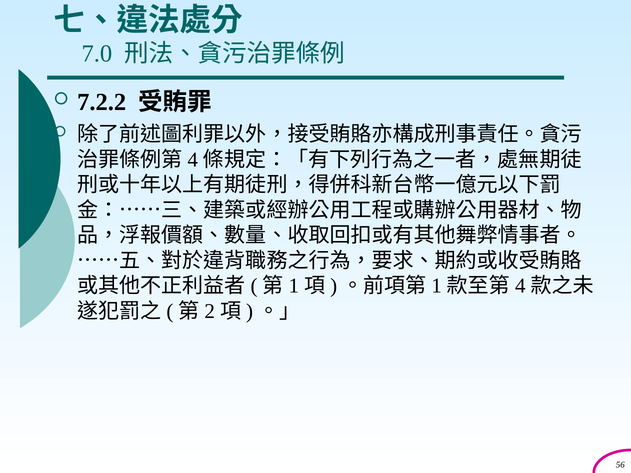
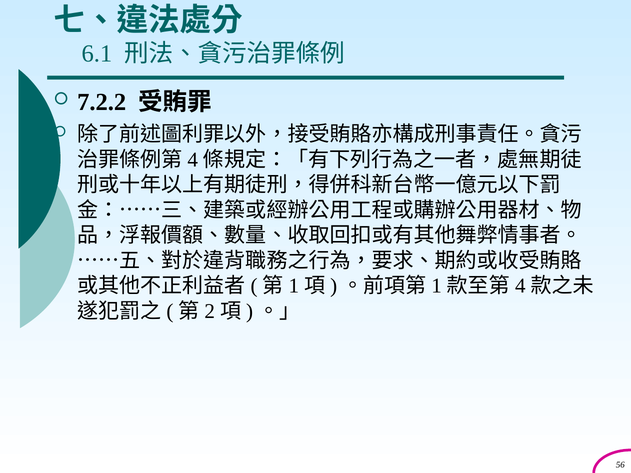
7.0: 7.0 -> 6.1
